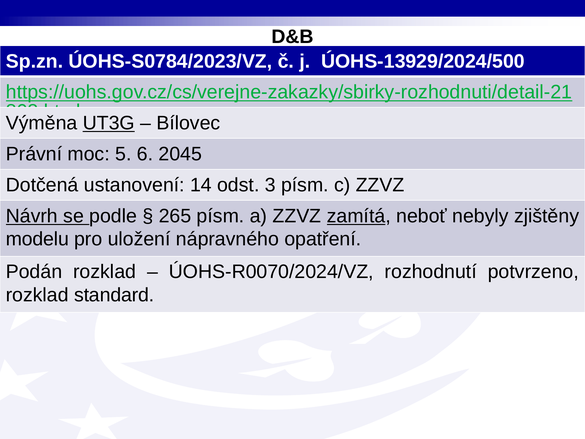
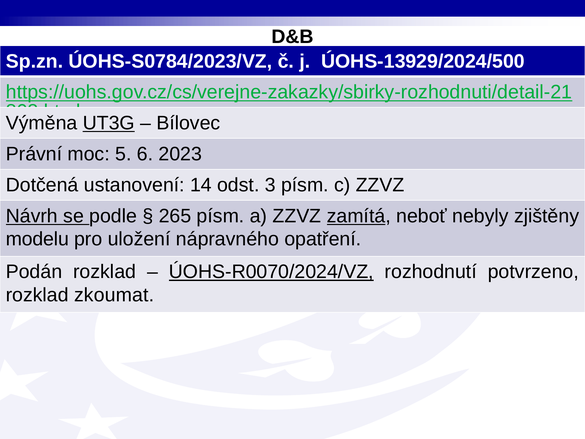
2045: 2045 -> 2023
ÚOHS-R0070/2024/VZ underline: none -> present
standard: standard -> zkoumat
